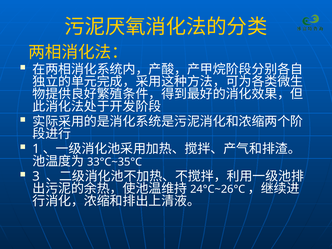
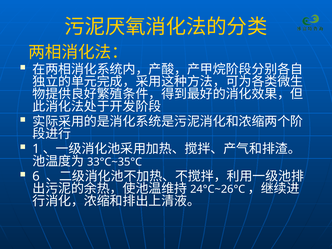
3: 3 -> 6
